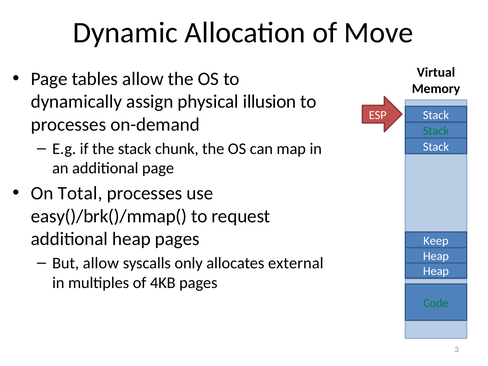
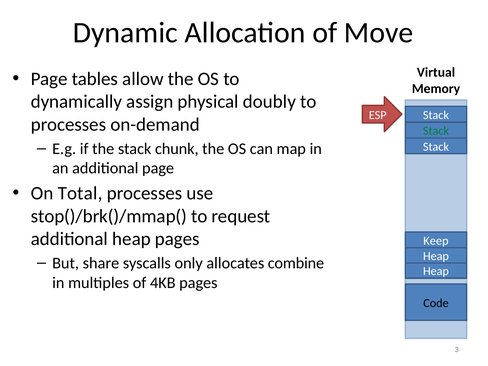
illusion: illusion -> doubly
easy()/brk()/mmap(: easy()/brk()/mmap( -> stop()/brk()/mmap(
But allow: allow -> share
external: external -> combine
Code colour: green -> black
